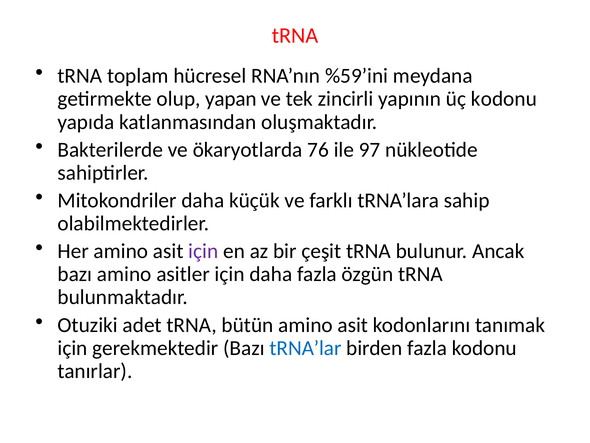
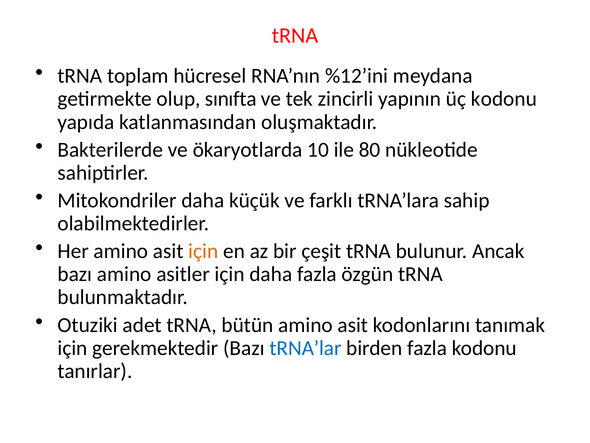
%59’ini: %59’ini -> %12’ini
yapan: yapan -> sınıfta
76: 76 -> 10
97: 97 -> 80
için at (203, 251) colour: purple -> orange
